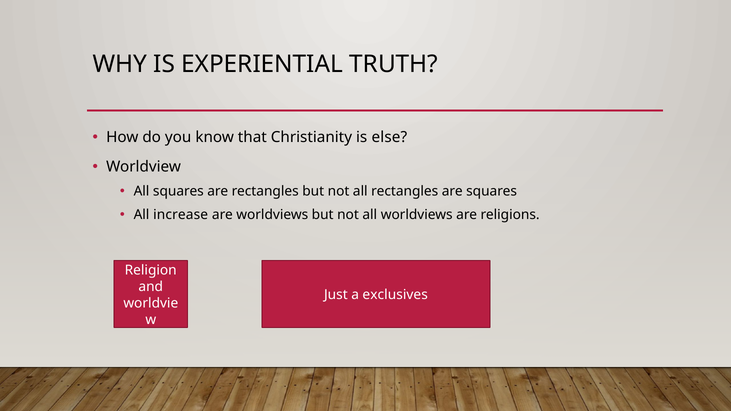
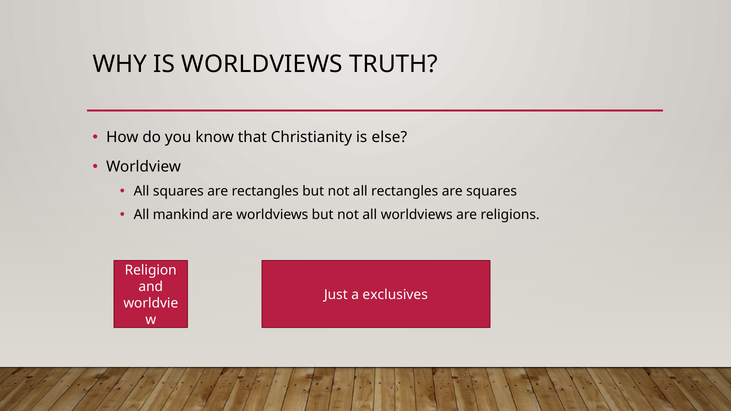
IS EXPERIENTIAL: EXPERIENTIAL -> WORLDVIEWS
increase: increase -> mankind
